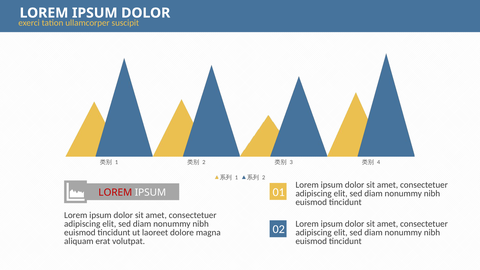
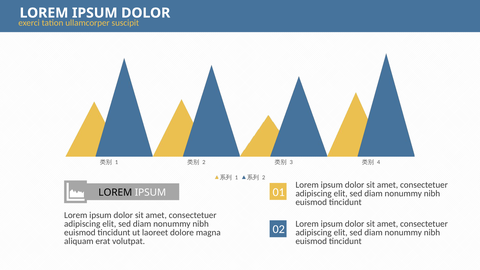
LOREM at (115, 193) colour: red -> black
